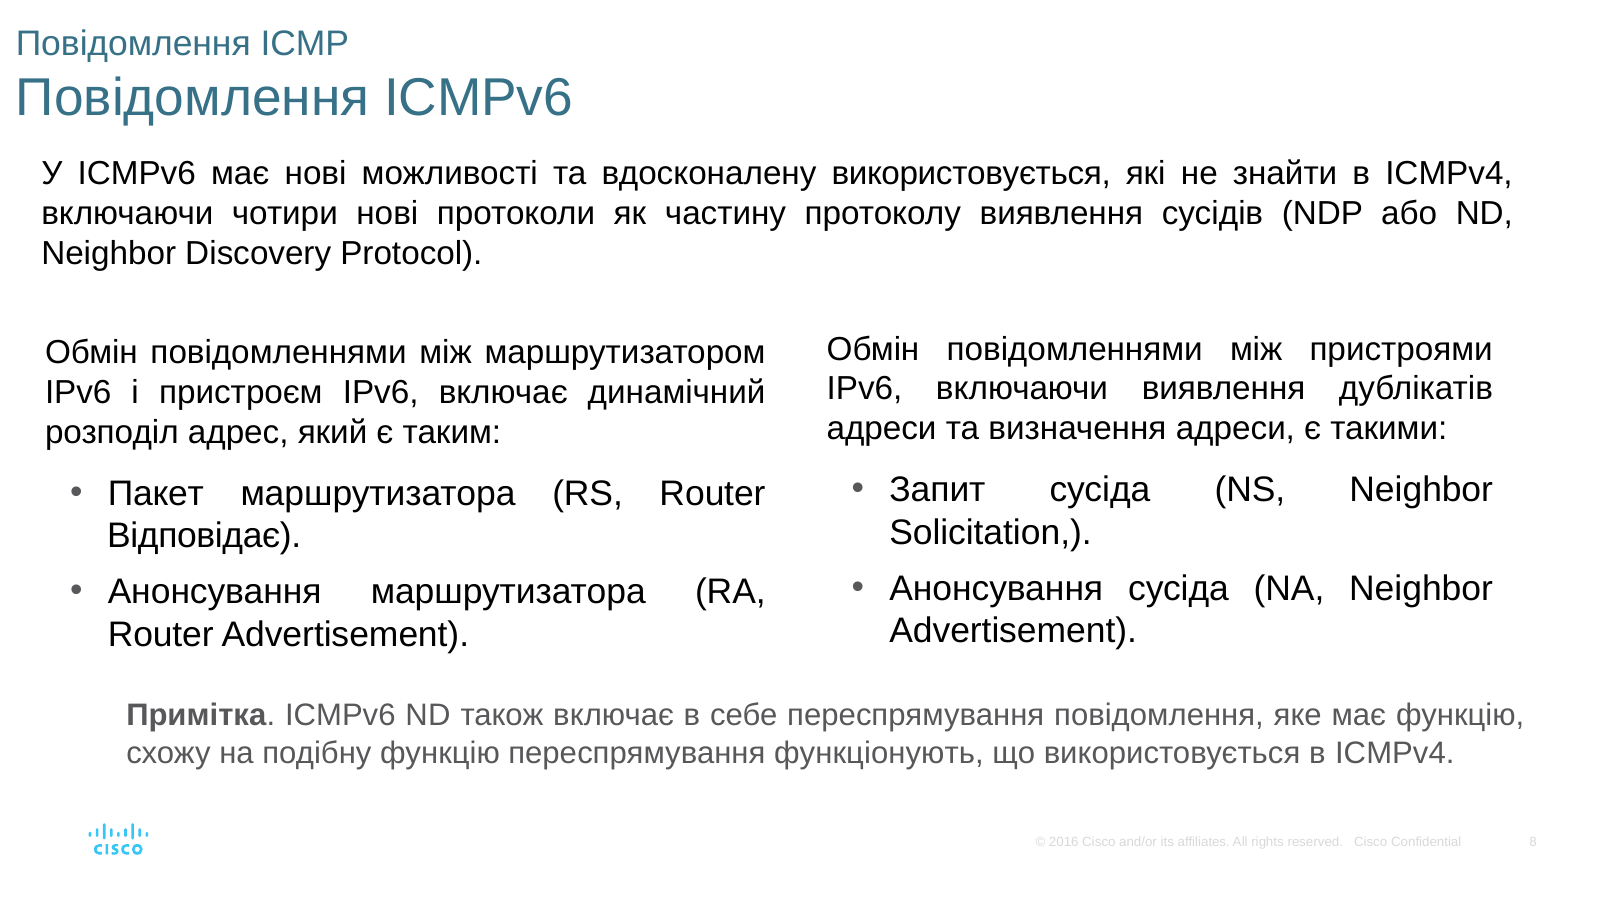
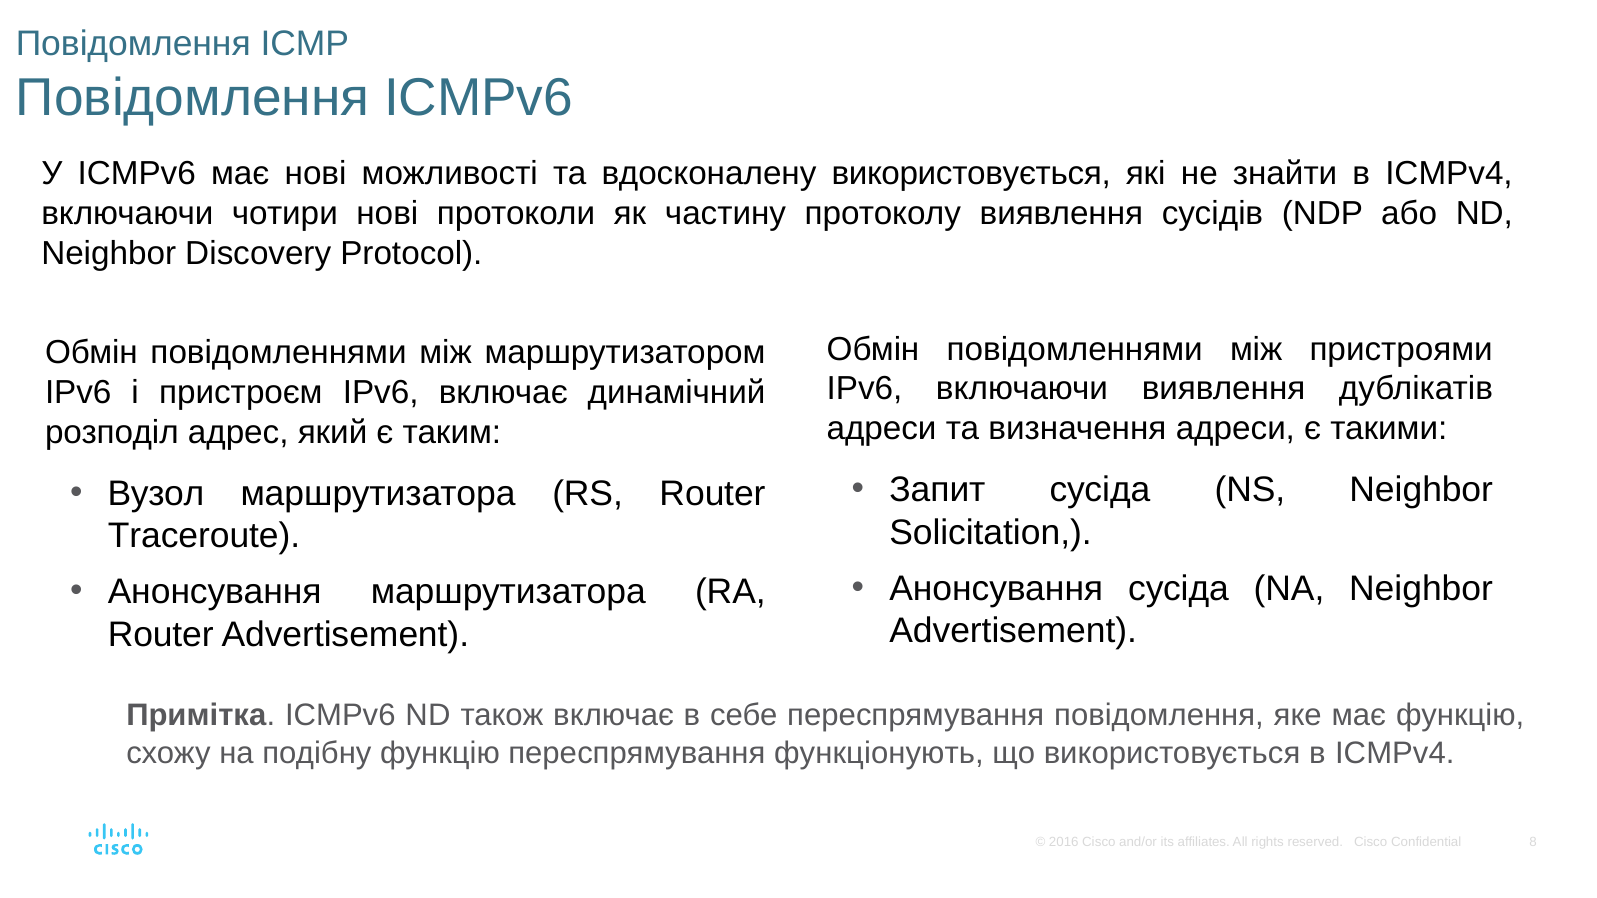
Пакет: Пакет -> Вузол
Відповідає: Відповідає -> Traceroute
